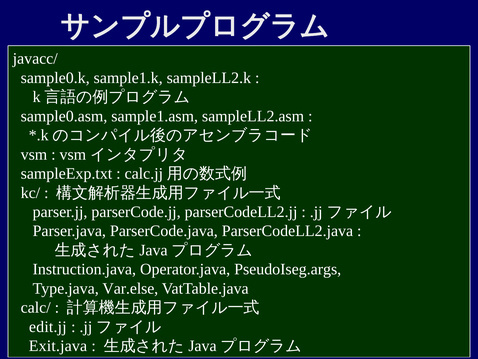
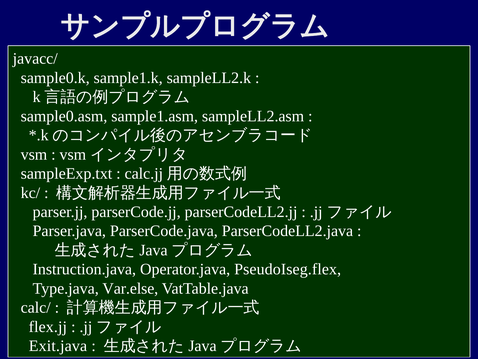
PseudoIseg.args: PseudoIseg.args -> PseudoIseg.flex
edit.jj: edit.jj -> flex.jj
